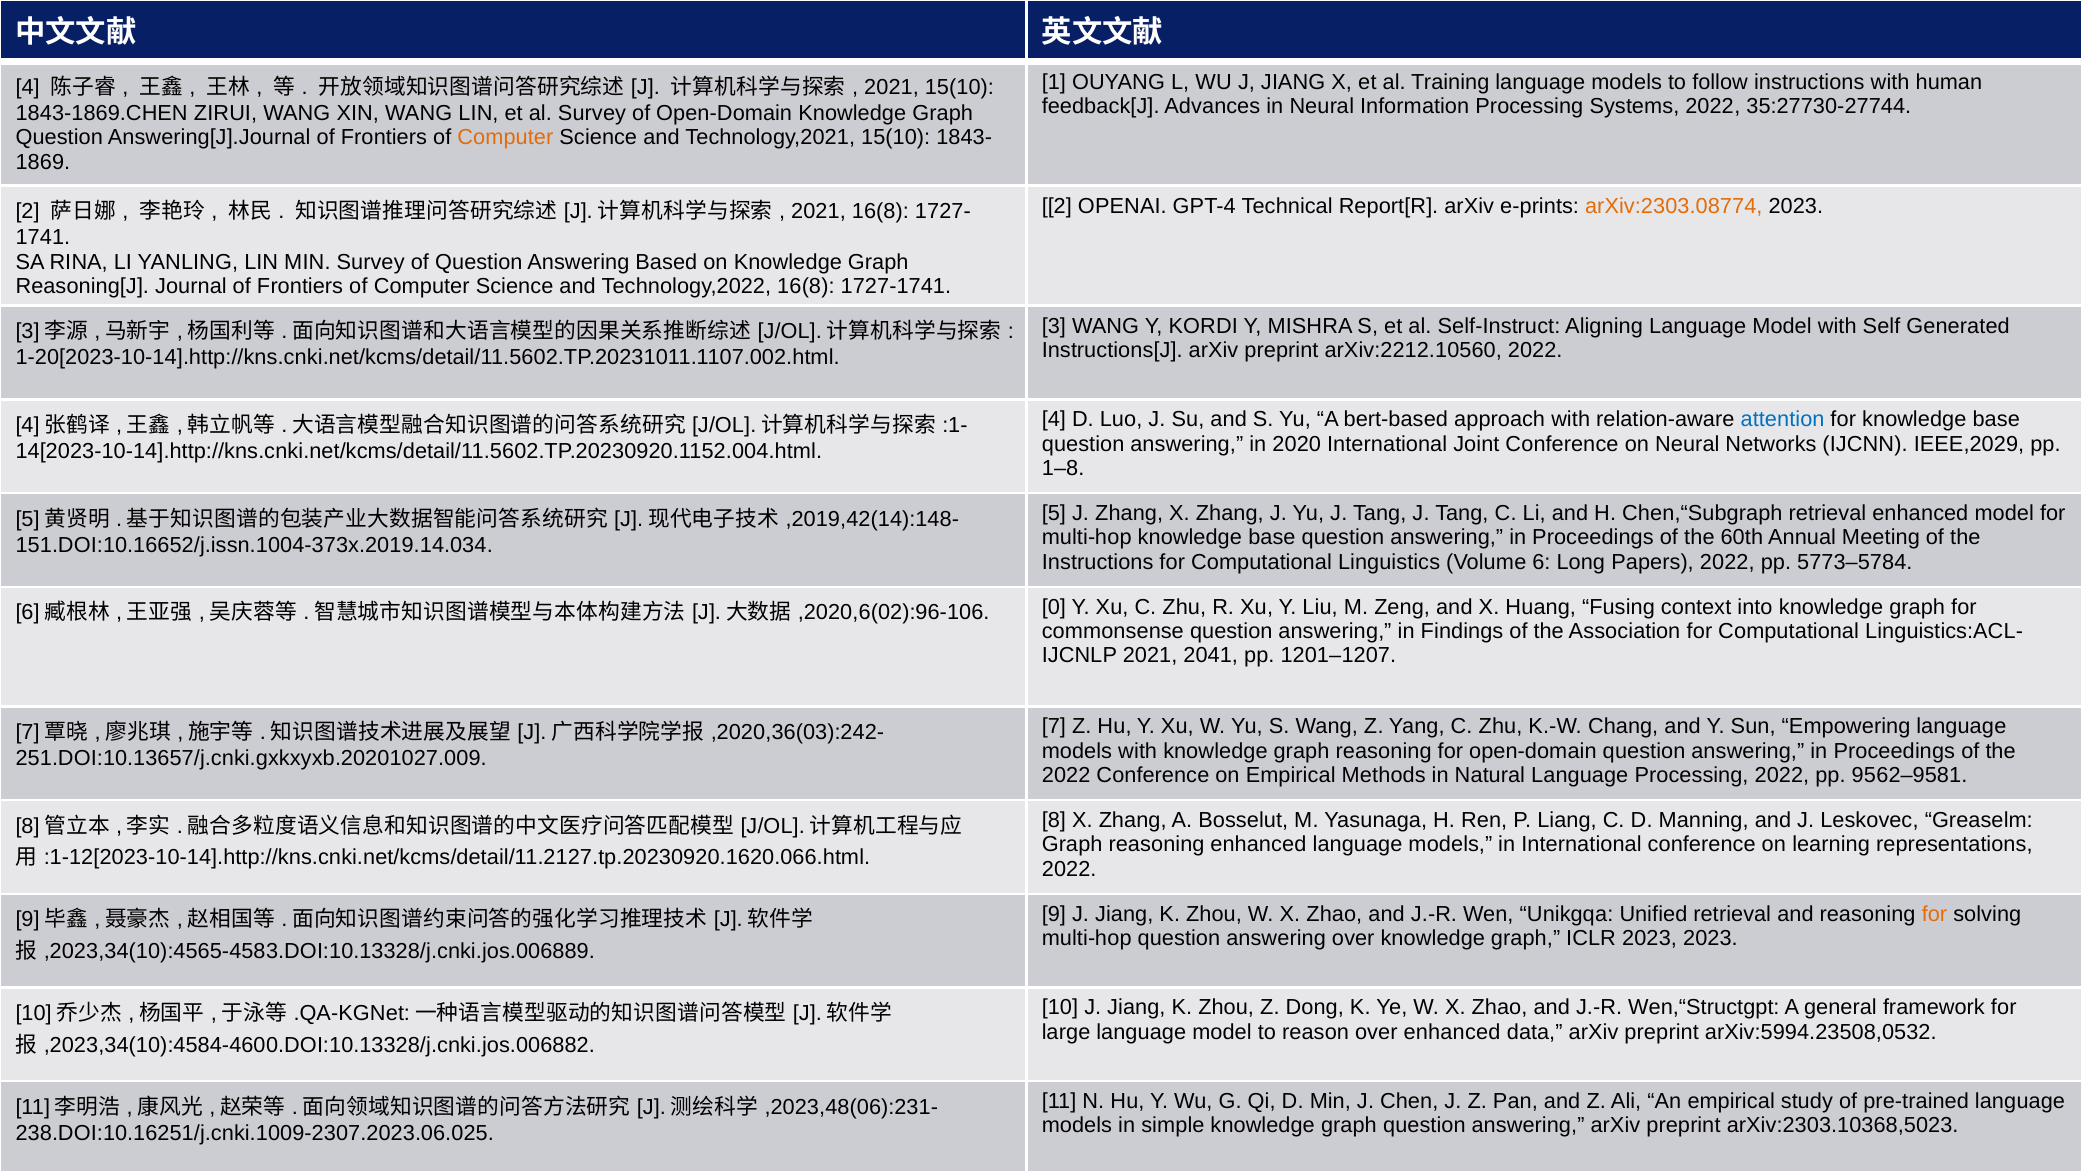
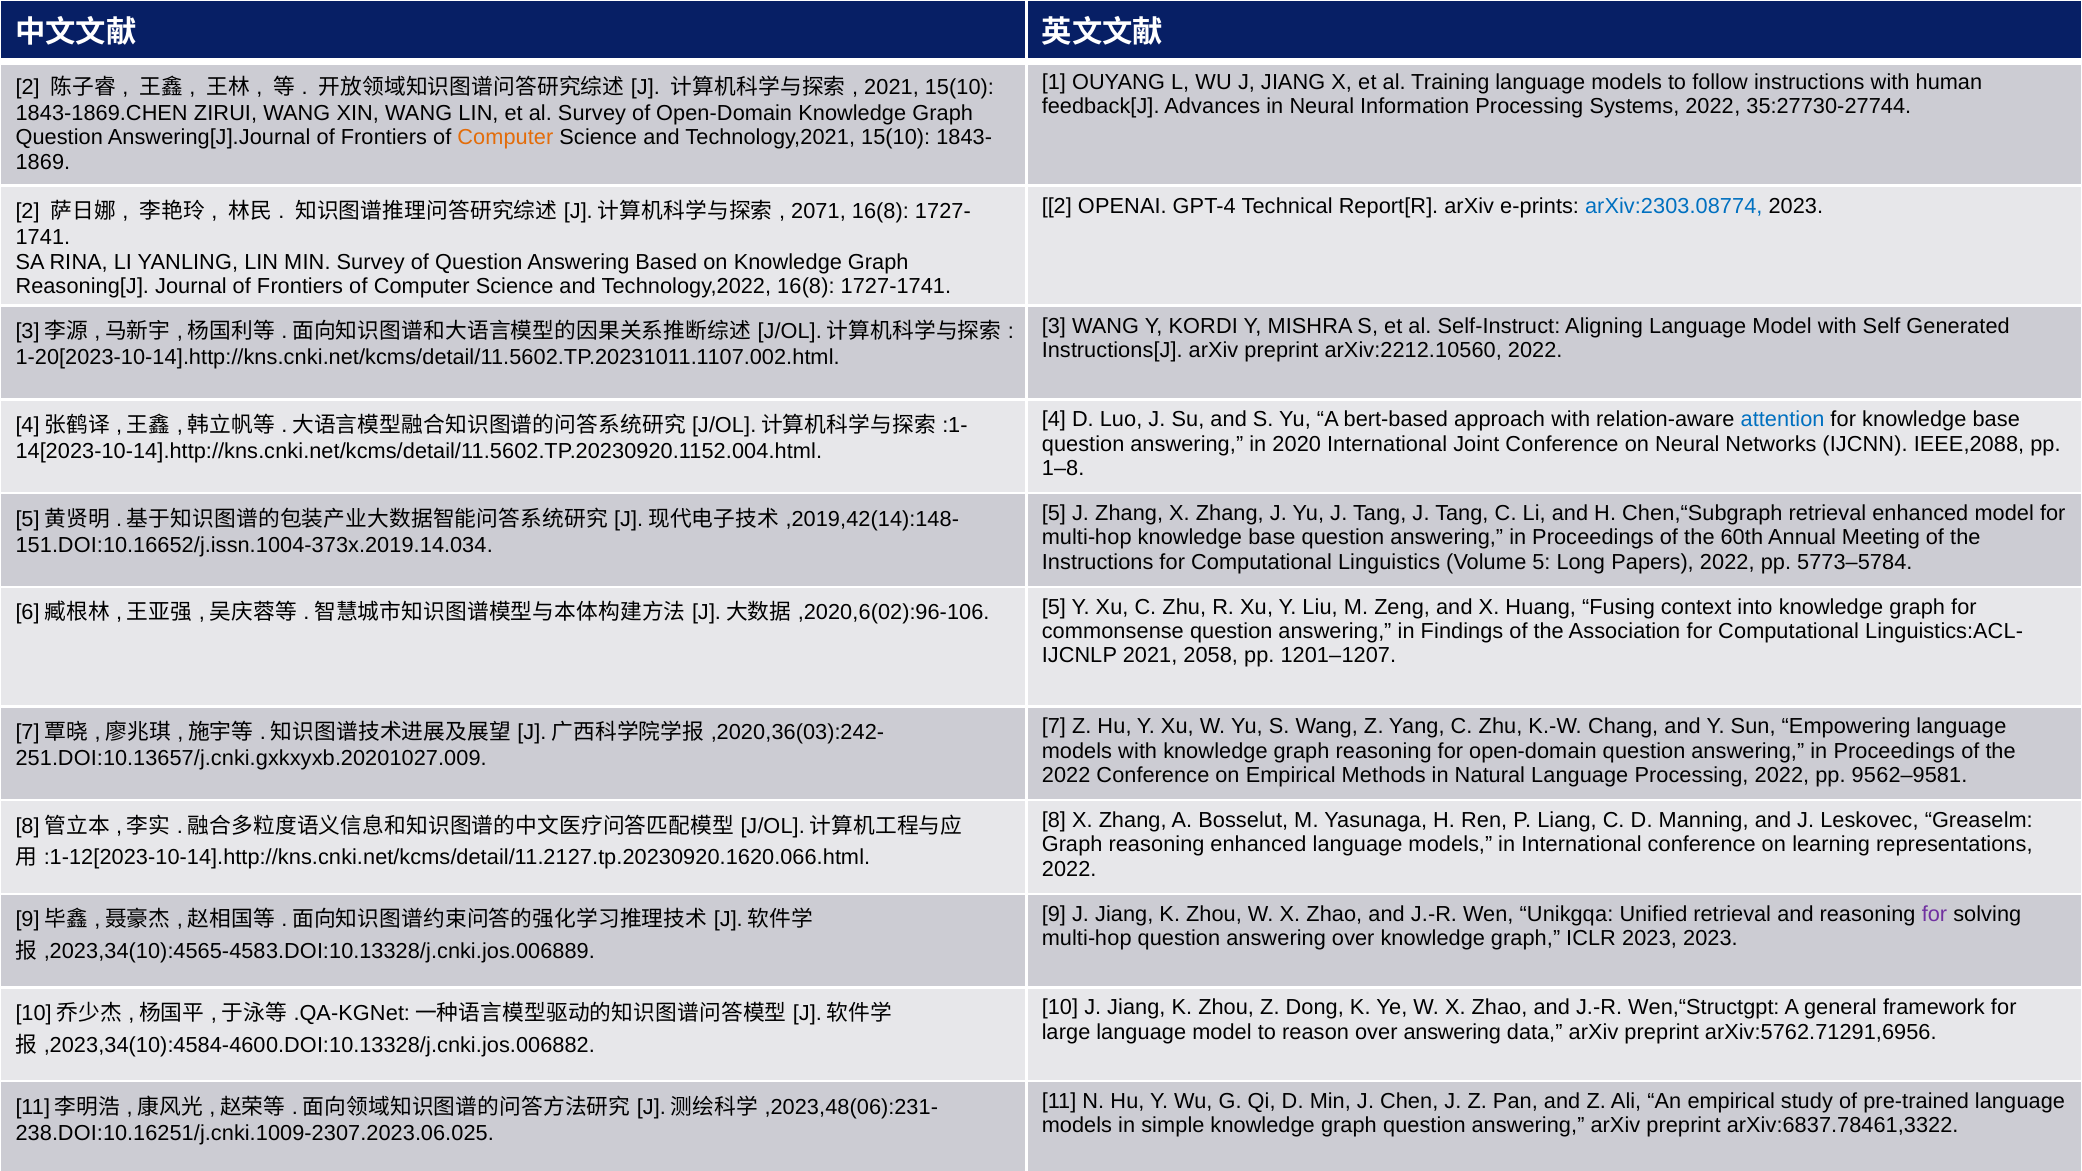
4 at (28, 88): 4 -> 2
arXiv:2303.08774 colour: orange -> blue
2021 at (818, 212): 2021 -> 2071
IEEE,2029: IEEE,2029 -> IEEE,2088
Volume 6: 6 -> 5
0 at (1054, 607): 0 -> 5
2041: 2041 -> 2058
for at (1934, 914) colour: orange -> purple
over enhanced: enhanced -> answering
arXiv:5994.23508,0532: arXiv:5994.23508,0532 -> arXiv:5762.71291,6956
arXiv:2303.10368,5023: arXiv:2303.10368,5023 -> arXiv:6837.78461,3322
